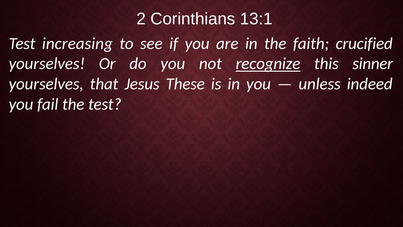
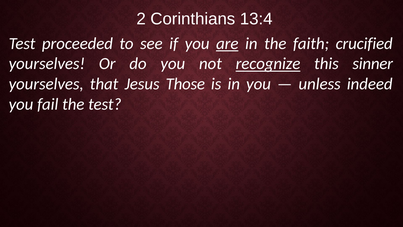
13:1: 13:1 -> 13:4
increasing: increasing -> proceeded
are underline: none -> present
These: These -> Those
